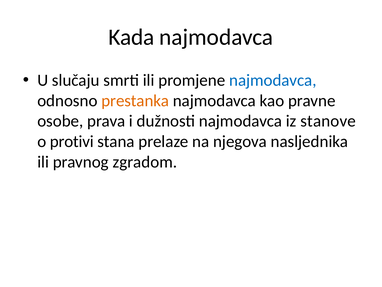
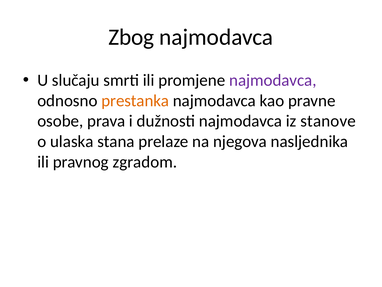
Kada: Kada -> Zbog
najmodavca at (273, 80) colour: blue -> purple
protivi: protivi -> ulaska
